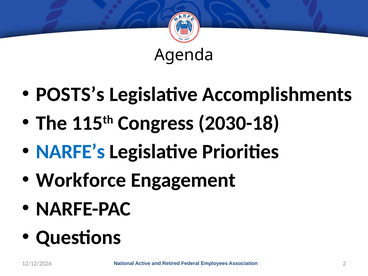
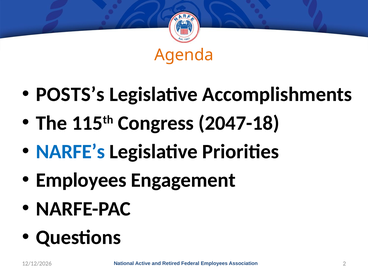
Agenda colour: black -> orange
2030-18: 2030-18 -> 2047-18
Workforce at (81, 180): Workforce -> Employees
